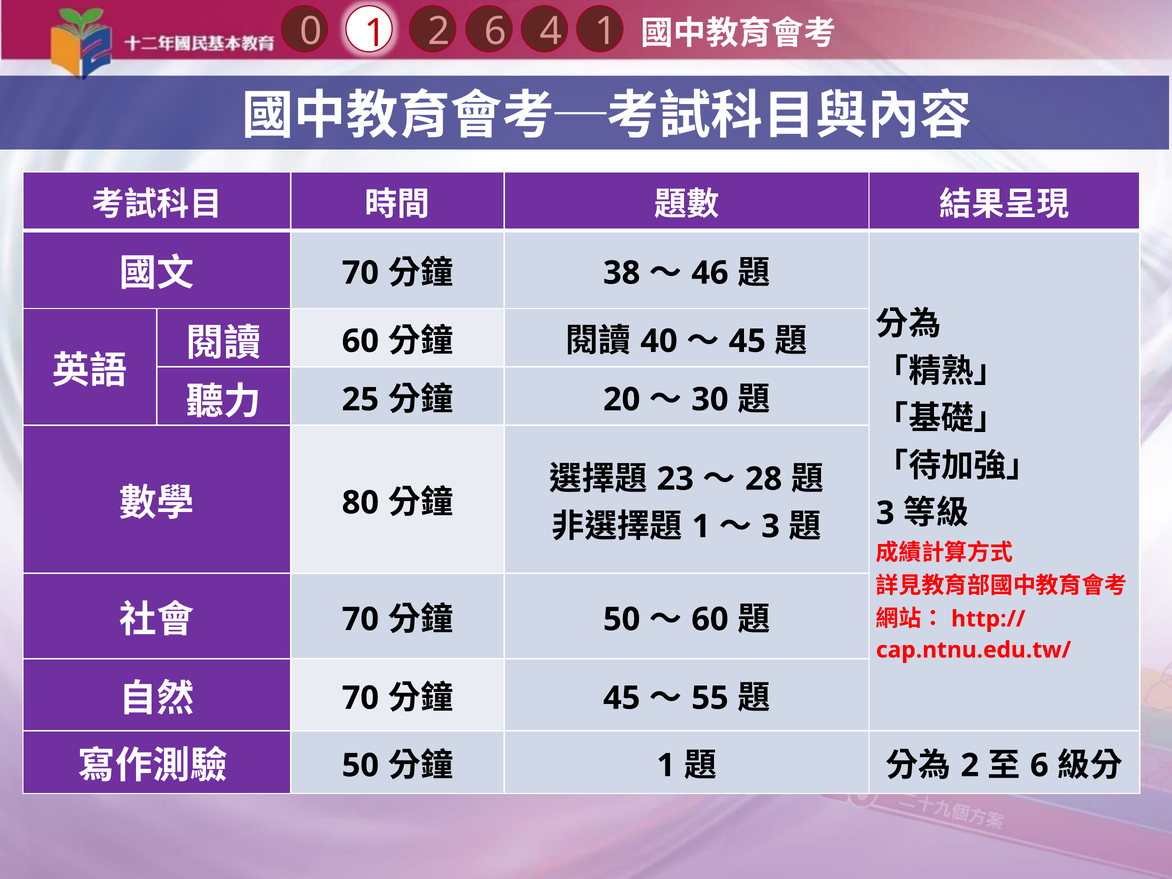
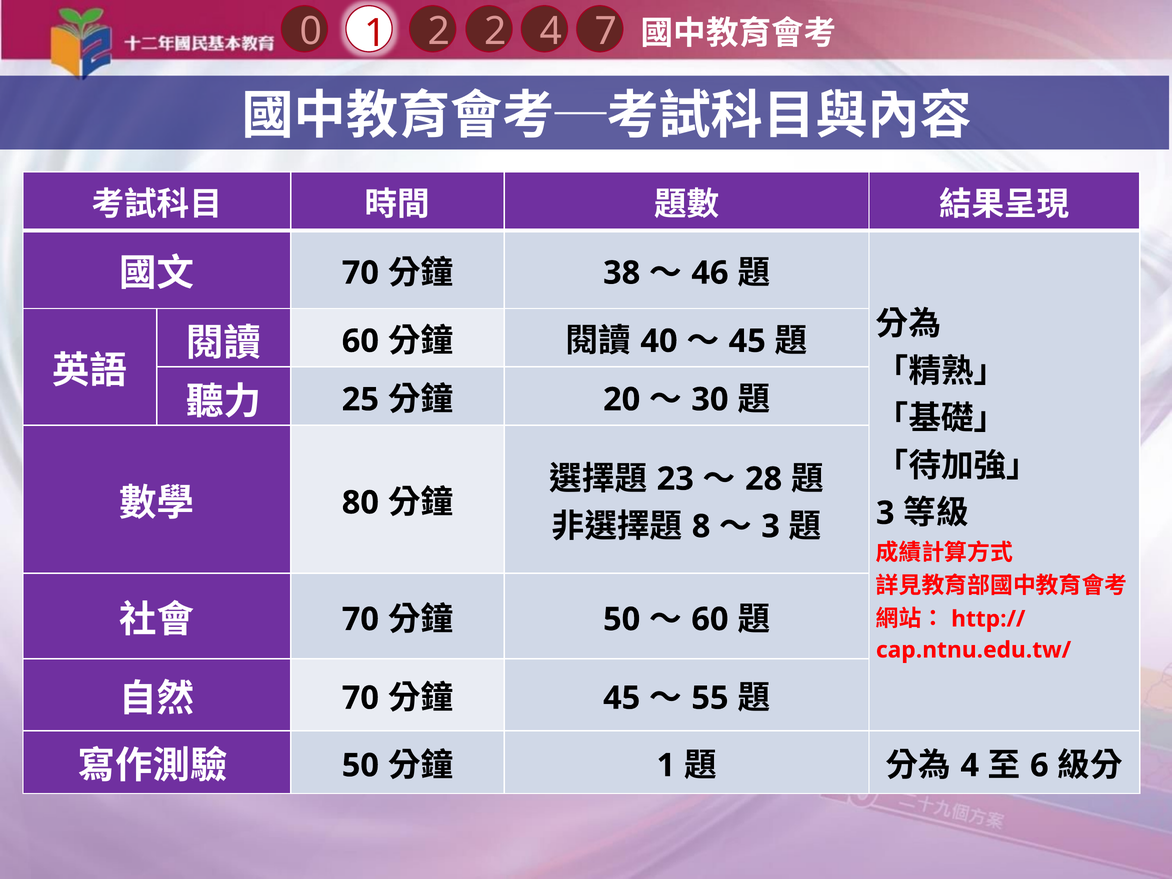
4 1: 1 -> 7
1 6: 6 -> 2
1 at (701, 526): 1 -> 8
2 at (970, 765): 2 -> 4
